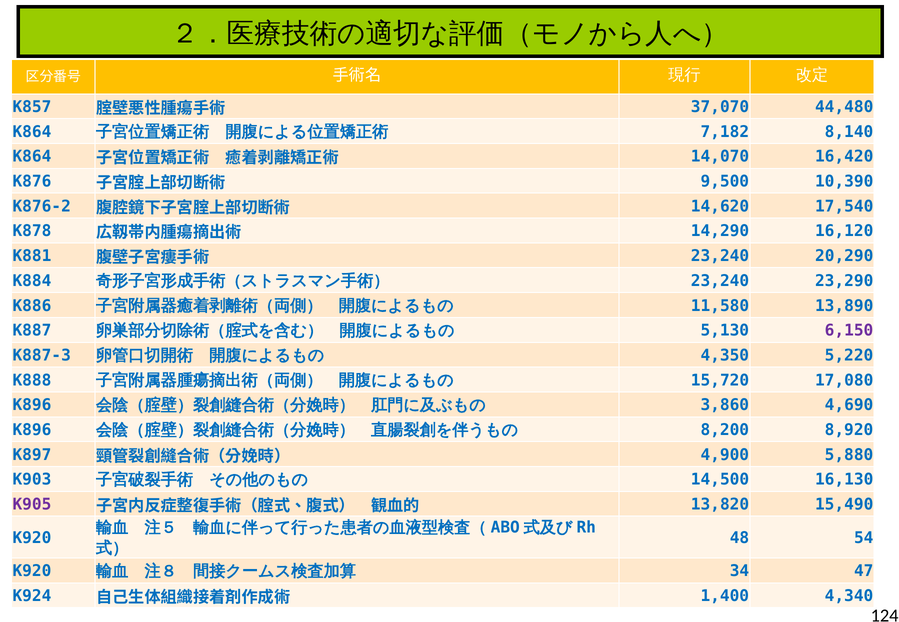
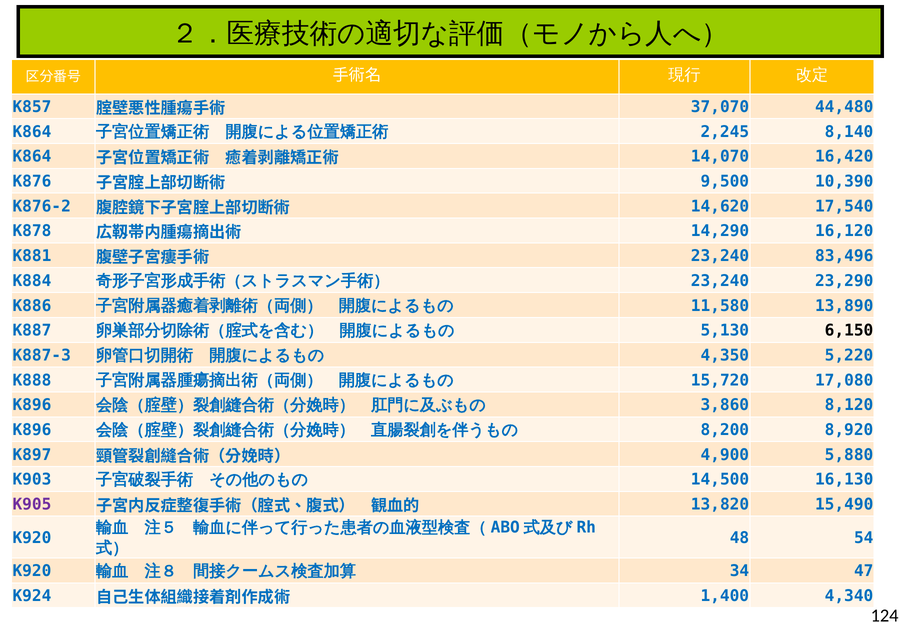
7,182: 7,182 -> 2,245
20,290: 20,290 -> 83,496
6,150 colour: purple -> black
4,690: 4,690 -> 8,120
